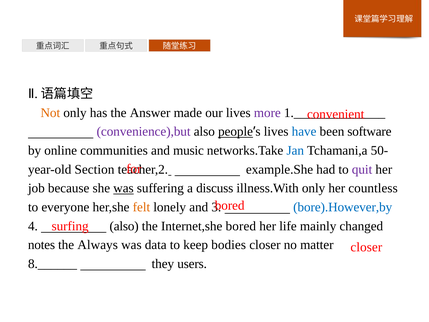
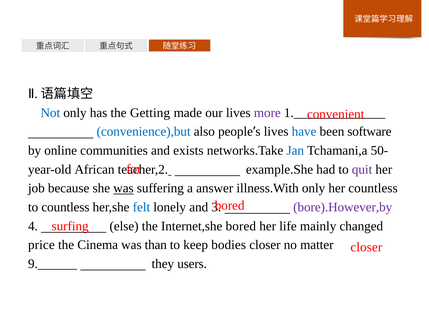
Not colour: orange -> blue
Answer: Answer -> Getting
convenience),but colour: purple -> blue
people underline: present -> none
music: music -> exists
Section: Section -> African
discuss: discuss -> answer
to everyone: everyone -> countless
felt colour: orange -> blue
bore).However,by colour: blue -> purple
4 also: also -> else
notes: notes -> price
Always: Always -> Cinema
data: data -> than
8.______: 8.______ -> 9.______
